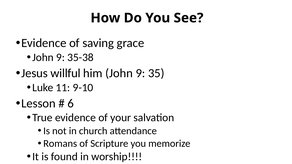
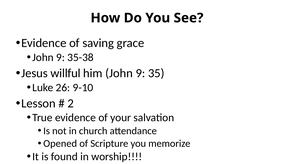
11: 11 -> 26
6: 6 -> 2
Romans: Romans -> Opened
